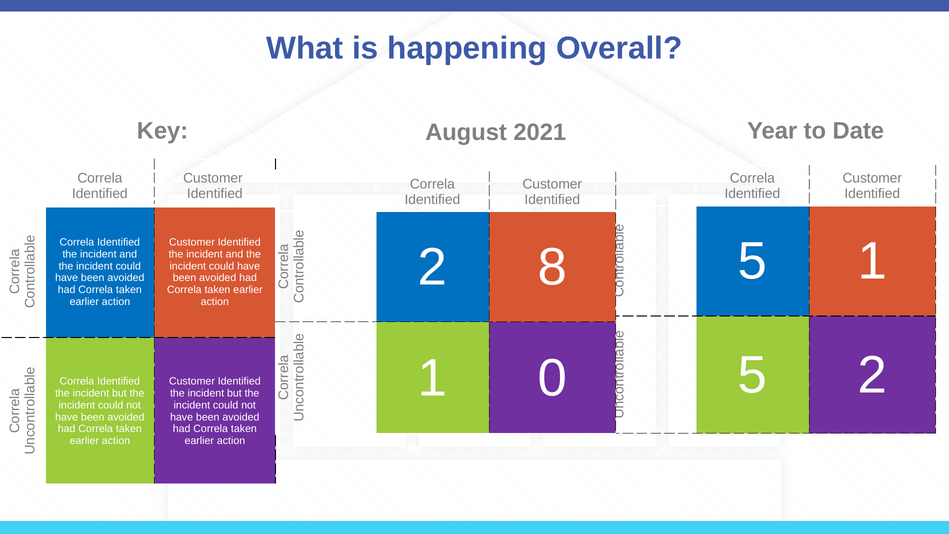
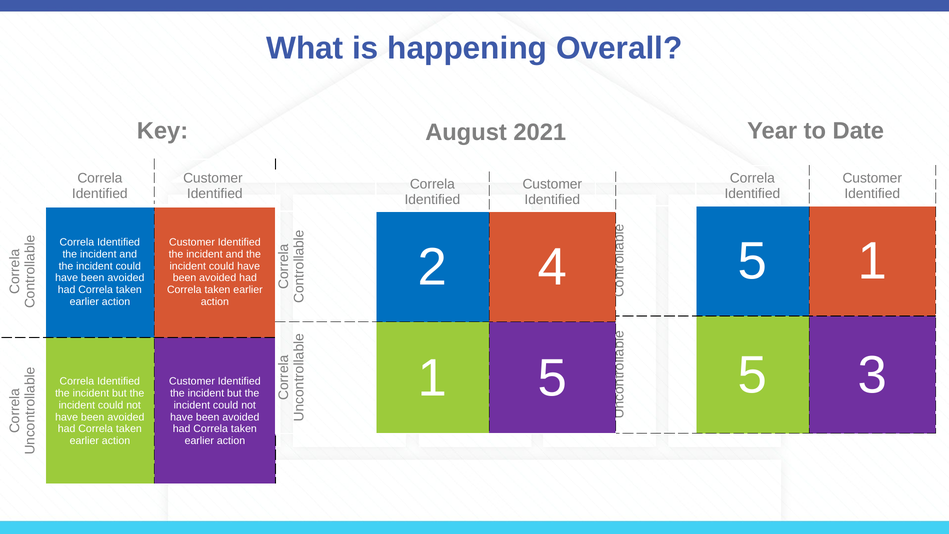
8: 8 -> 4
5 2: 2 -> 3
1 0: 0 -> 5
